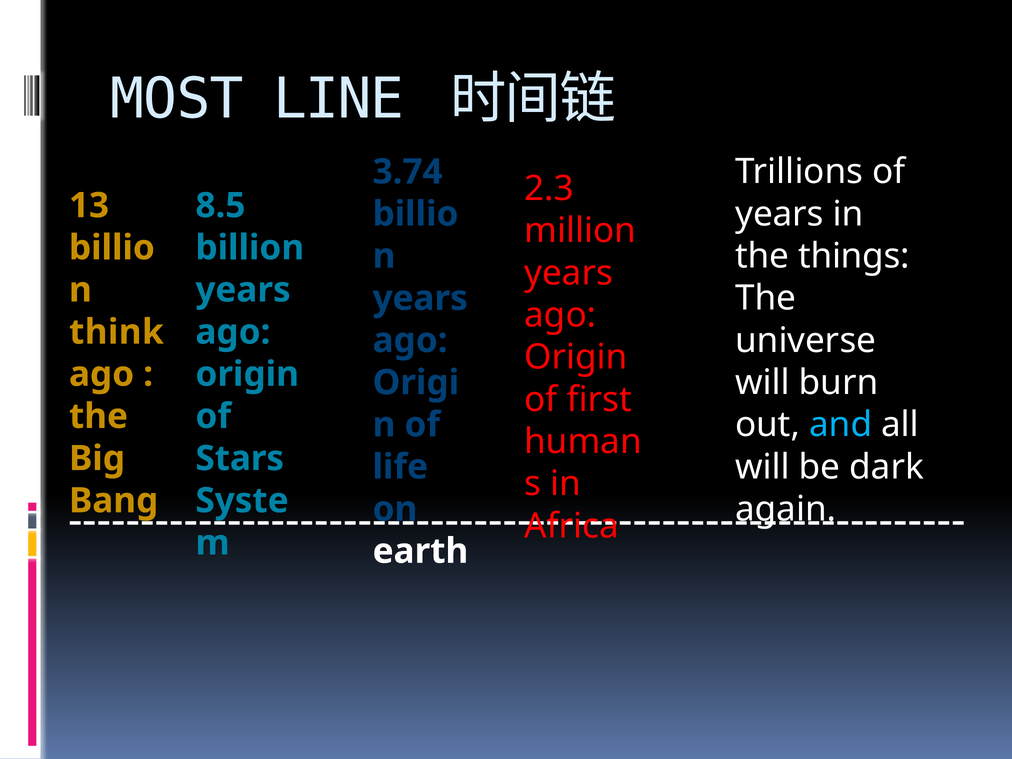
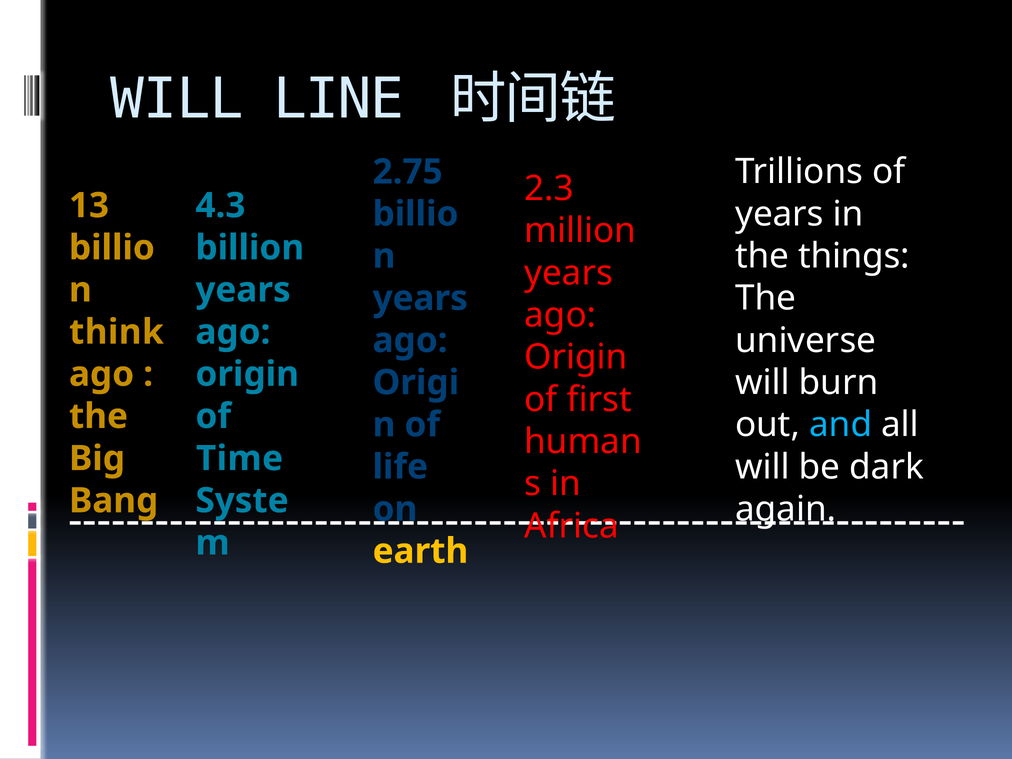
MOST at (177, 99): MOST -> WILL
3.74: 3.74 -> 2.75
8.5: 8.5 -> 4.3
Stars: Stars -> Time
earth colour: white -> yellow
